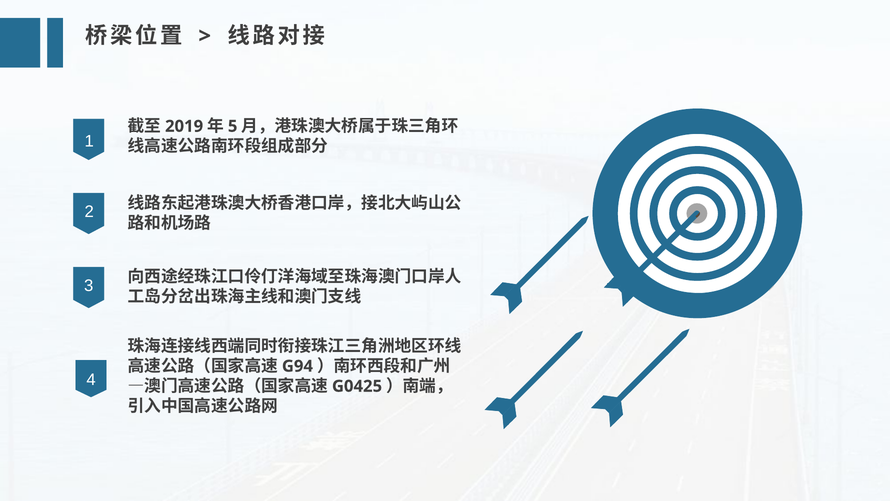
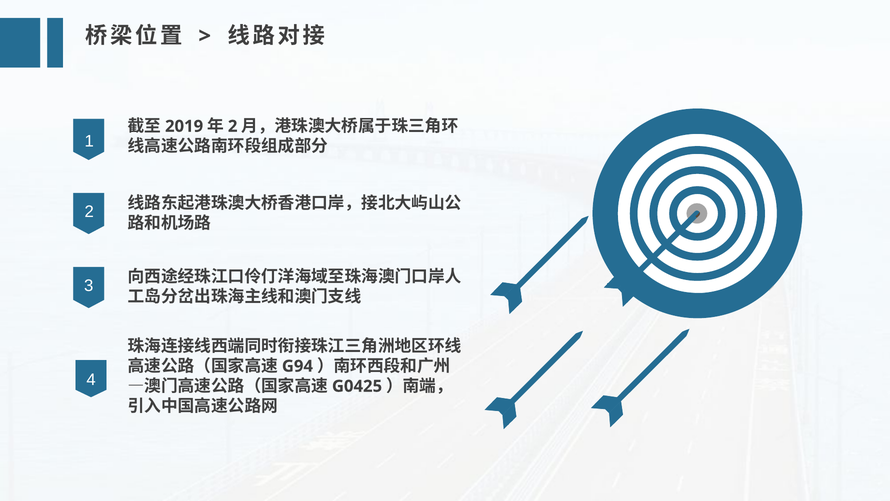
5 at (233, 126): 5 -> 2
